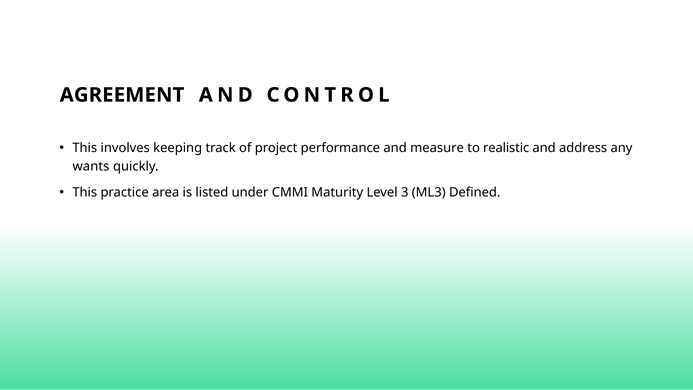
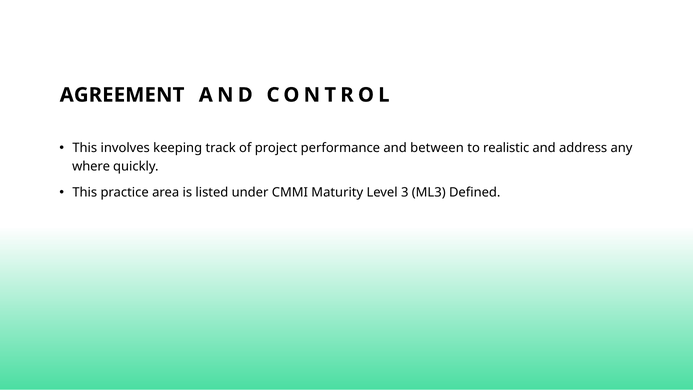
measure: measure -> between
wants: wants -> where
